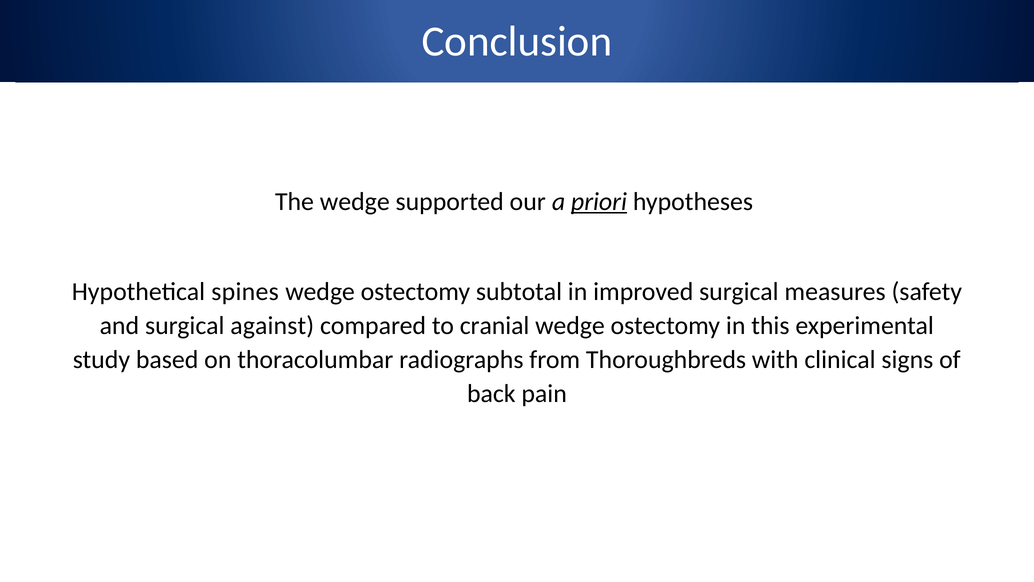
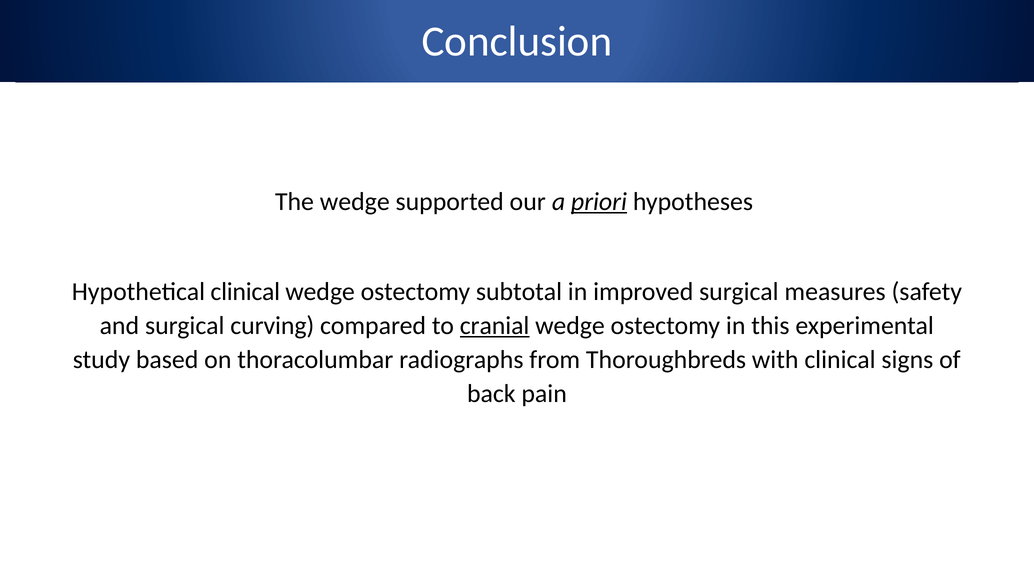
Hypothetical spines: spines -> clinical
against: against -> curving
cranial underline: none -> present
